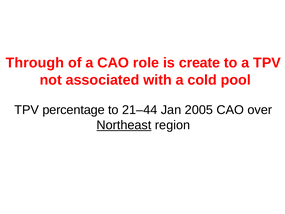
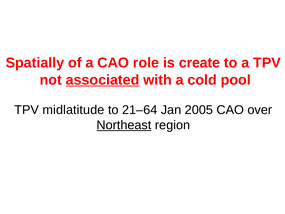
Through: Through -> Spatially
associated underline: none -> present
percentage: percentage -> midlatitude
21–44: 21–44 -> 21–64
